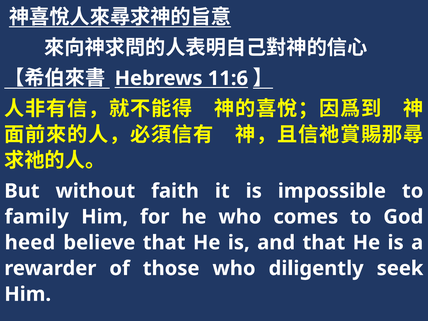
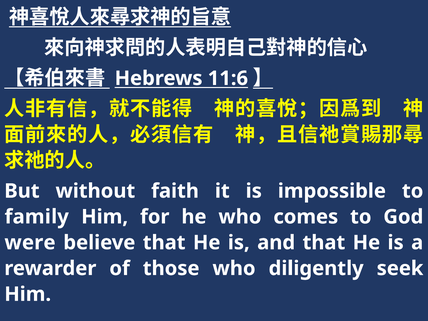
heed: heed -> were
